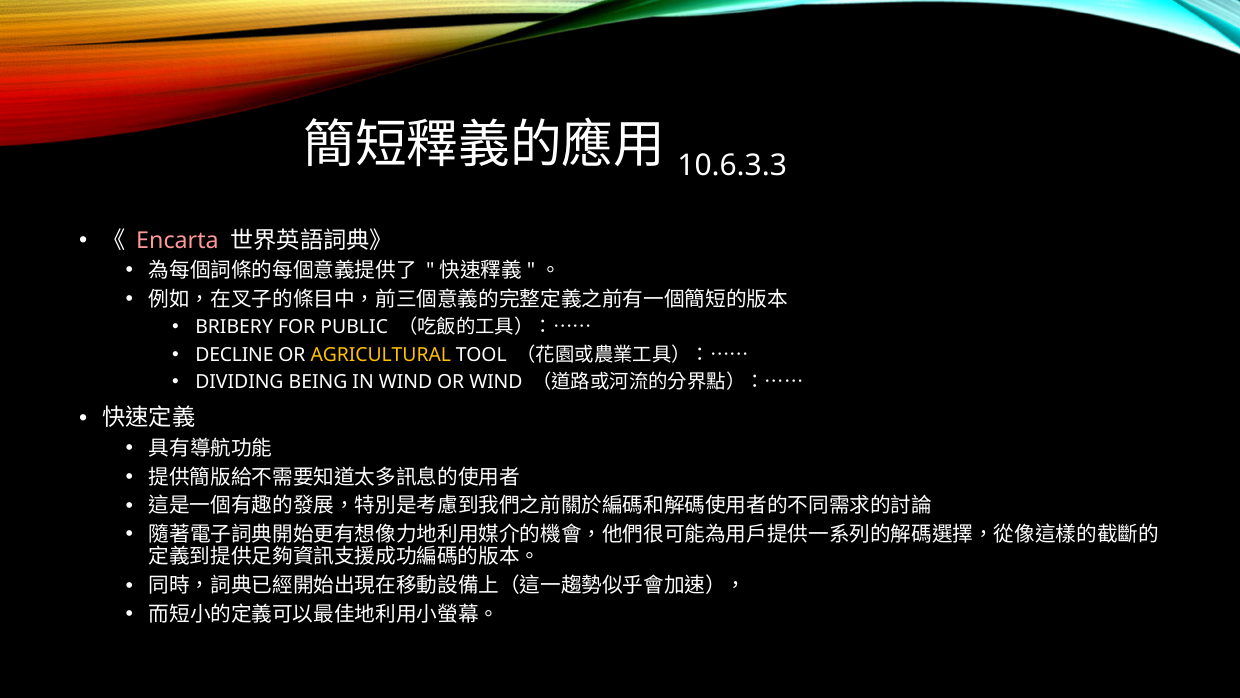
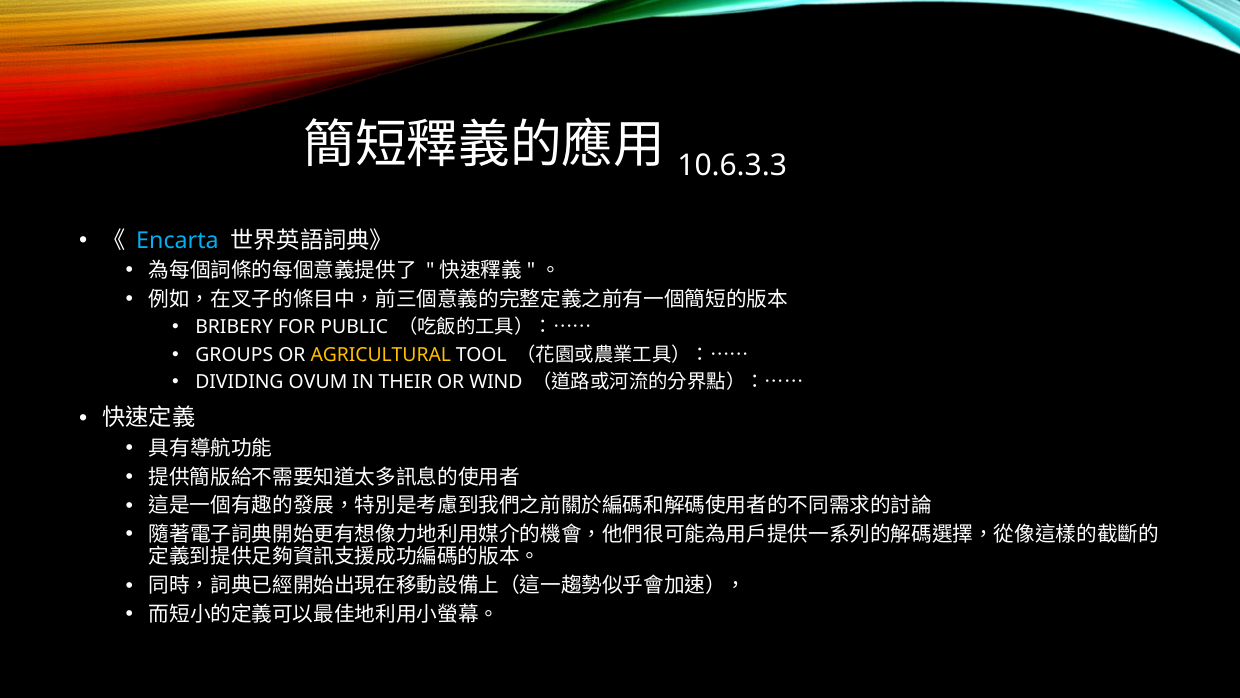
Encarta colour: pink -> light blue
DECLINE: DECLINE -> GROUPS
BEING: BEING -> OVUM
IN WIND: WIND -> THEIR
